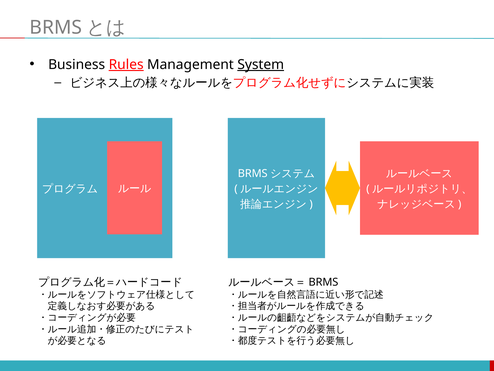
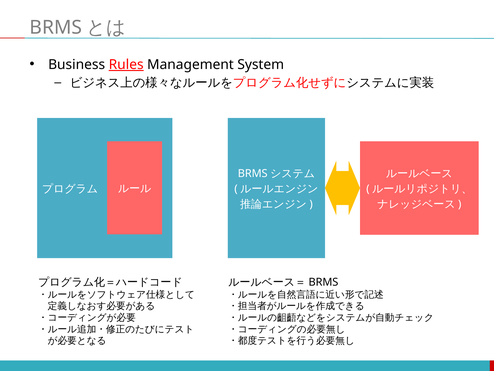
System underline: present -> none
